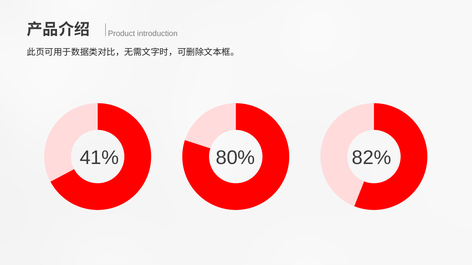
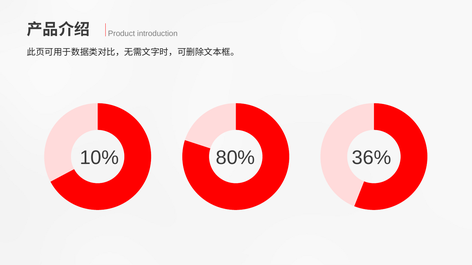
41%: 41% -> 10%
82%: 82% -> 36%
